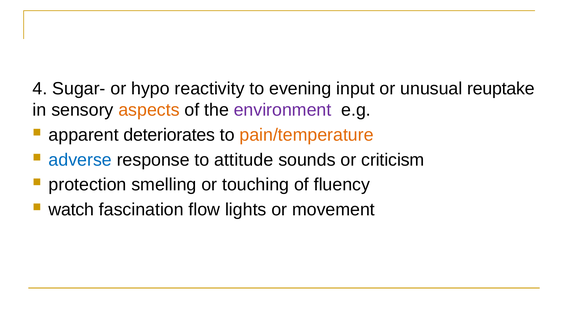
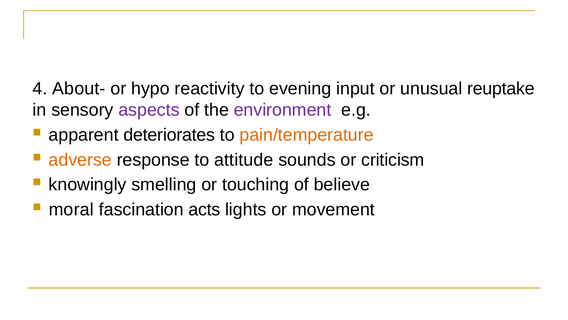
Sugar-: Sugar- -> About-
aspects colour: orange -> purple
adverse colour: blue -> orange
protection: protection -> knowingly
fluency: fluency -> believe
watch: watch -> moral
flow: flow -> acts
